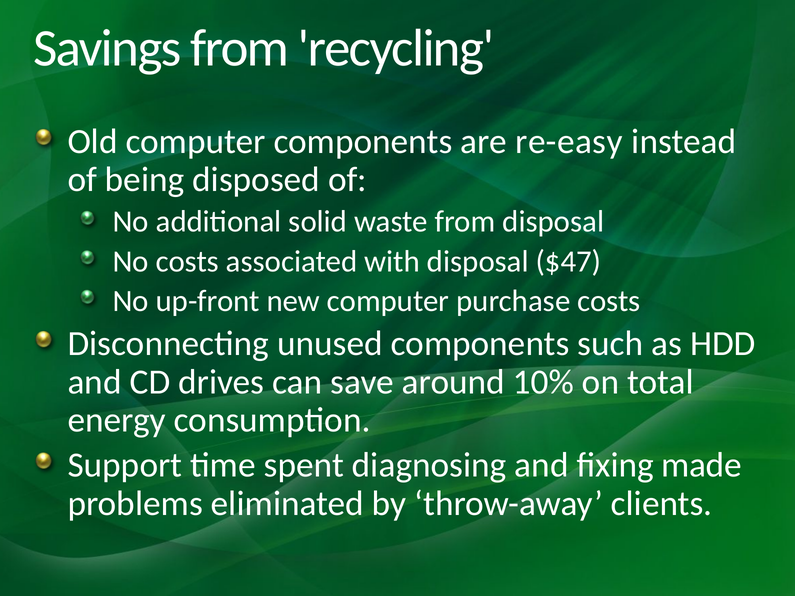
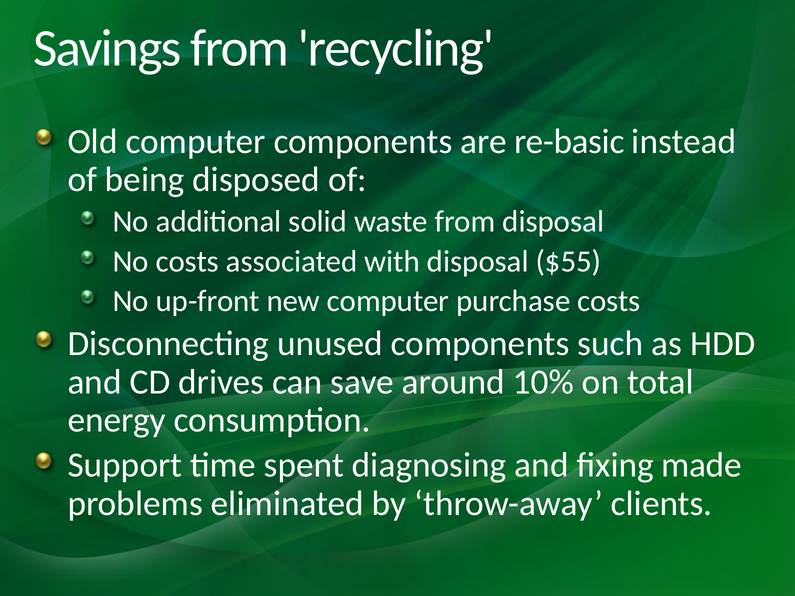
re-easy: re-easy -> re-basic
$47: $47 -> $55
